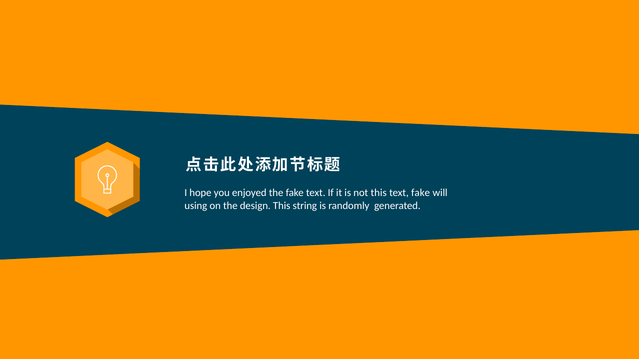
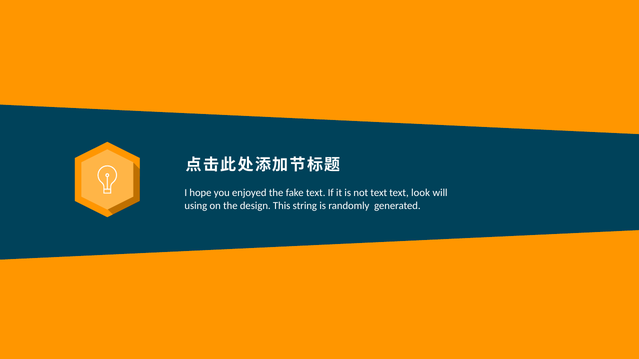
not this: this -> text
text fake: fake -> look
